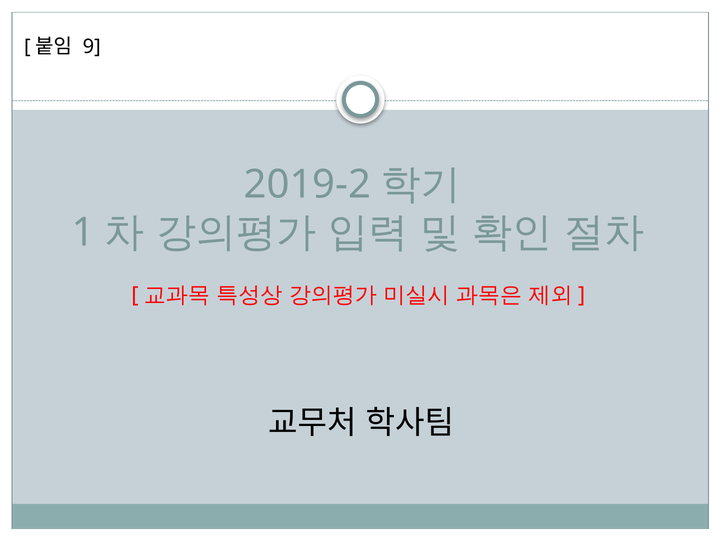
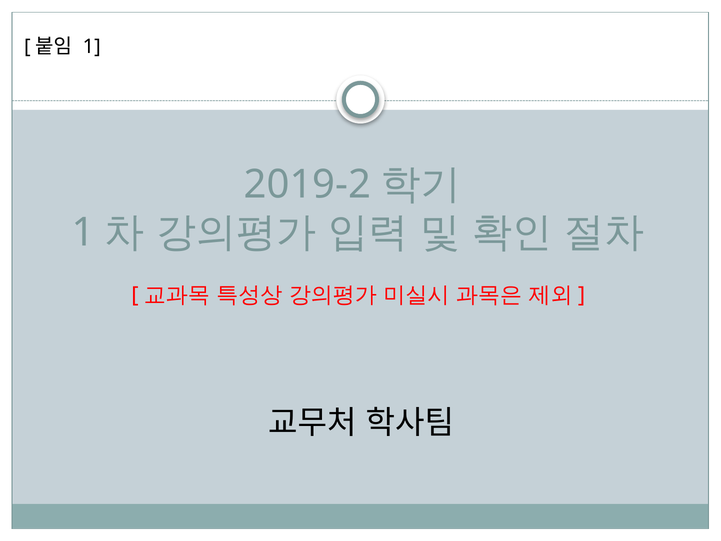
9 at (92, 46): 9 -> 1
